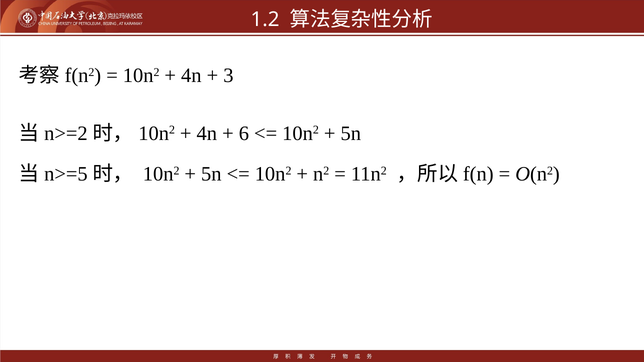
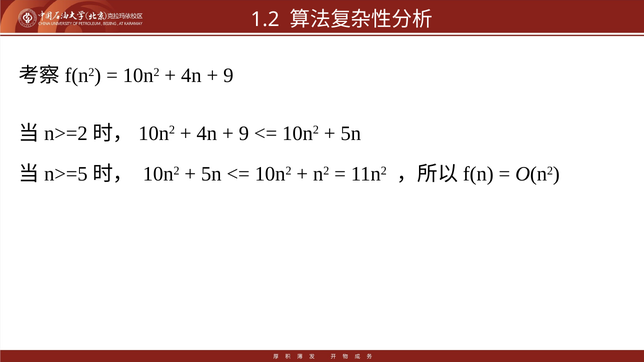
3 at (228, 75): 3 -> 9
6 at (244, 133): 6 -> 9
